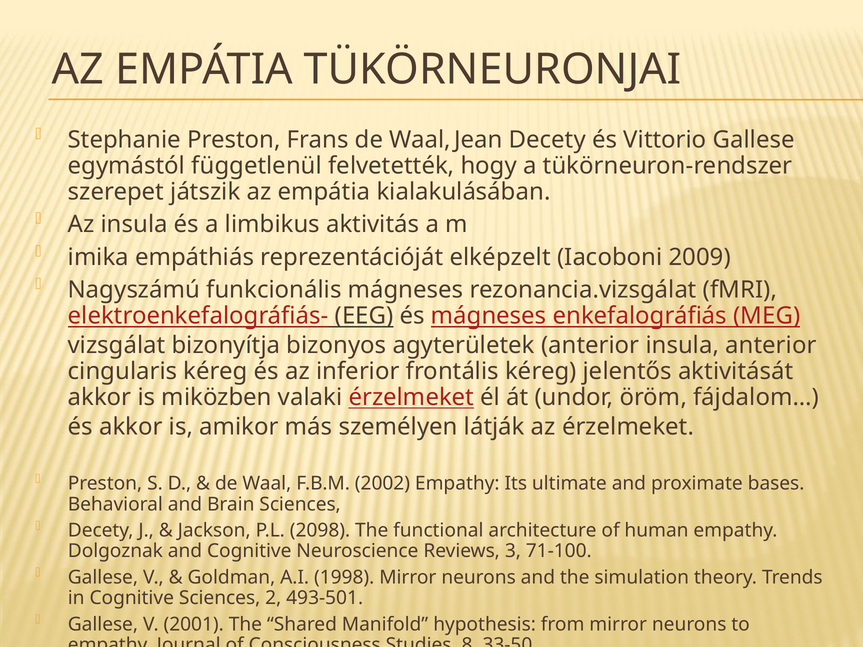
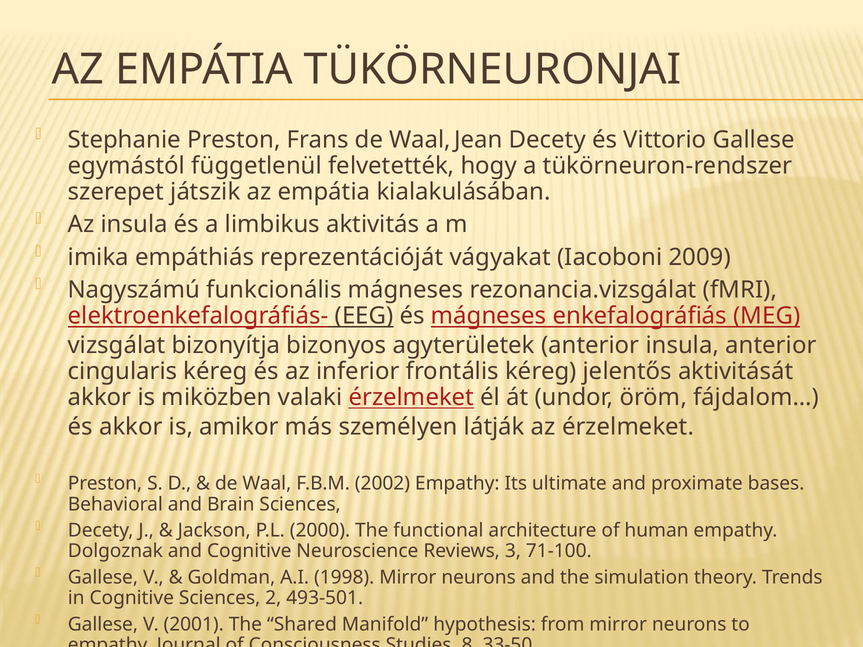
elképzelt: elképzelt -> vágyakat
2098: 2098 -> 2000
